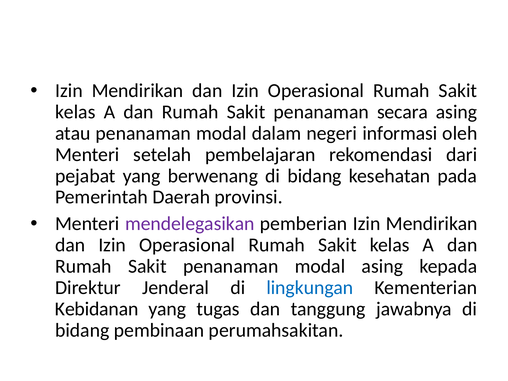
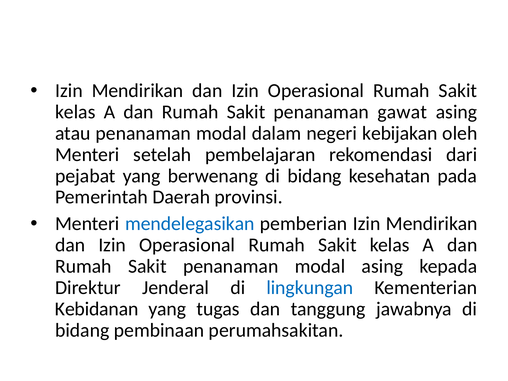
secara: secara -> gawat
informasi: informasi -> kebijakan
mendelegasikan colour: purple -> blue
